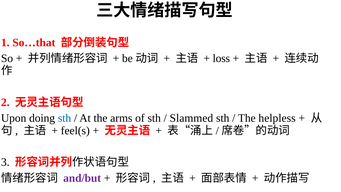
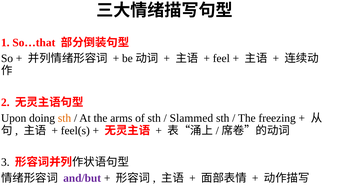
loss: loss -> feel
sth at (65, 118) colour: blue -> orange
helpless: helpless -> freezing
